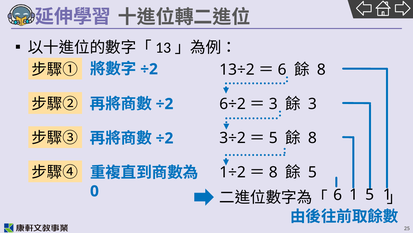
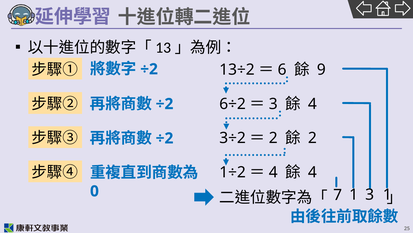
8 at (321, 70): 8 -> 9
3 at (312, 104): 3 -> 4
5 at (273, 138): 5 -> 2
8 at (312, 138): 8 -> 2
8 at (273, 172): 8 -> 4
5 at (312, 172): 5 -> 4
0 6: 6 -> 7
1 5: 5 -> 3
